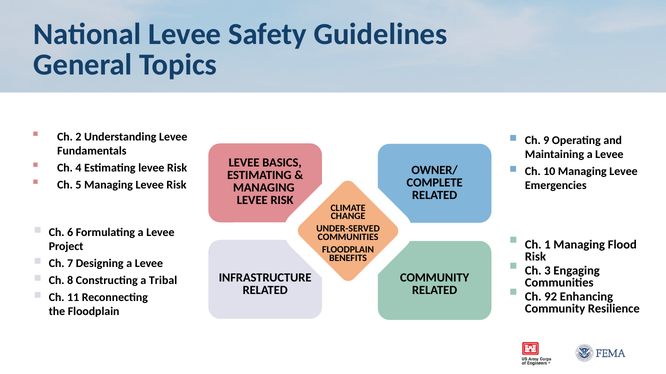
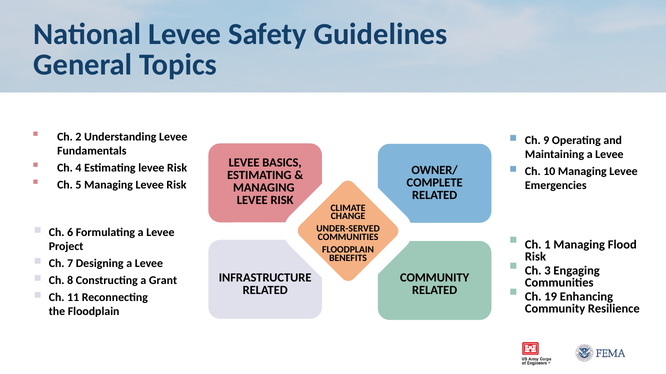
Tribal: Tribal -> Grant
92: 92 -> 19
